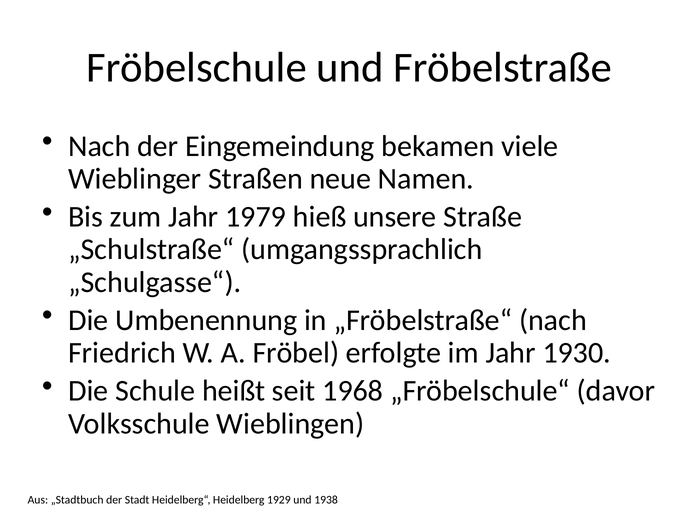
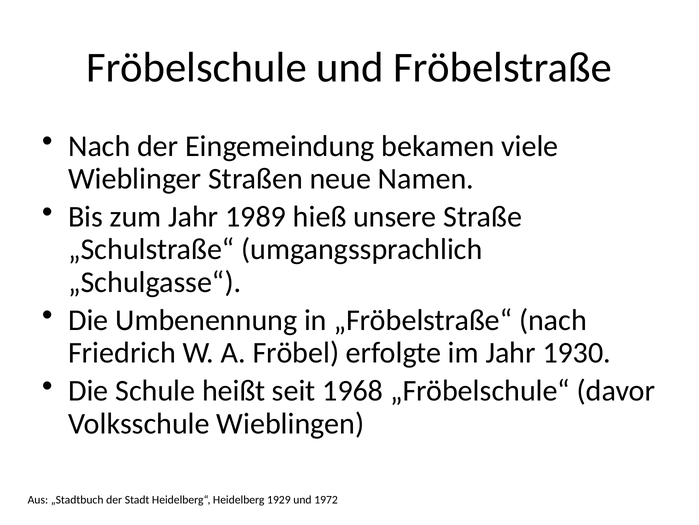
1979: 1979 -> 1989
1938: 1938 -> 1972
